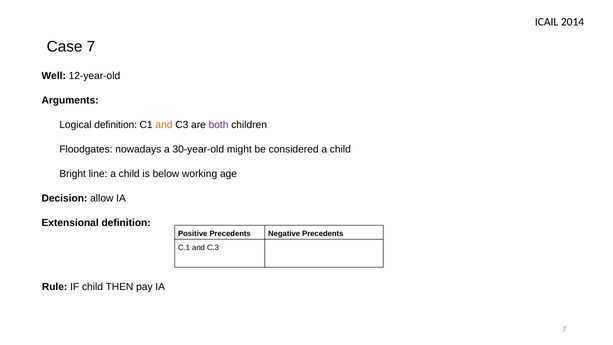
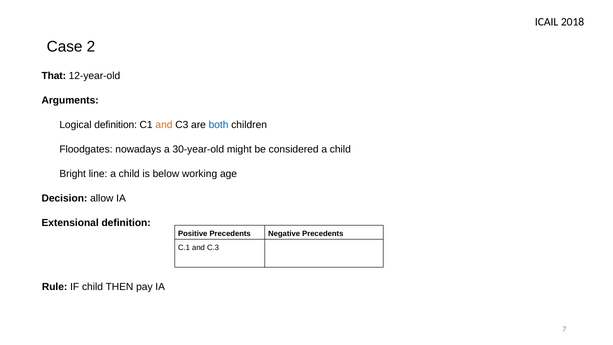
2014: 2014 -> 2018
Case 7: 7 -> 2
Well: Well -> That
both colour: purple -> blue
